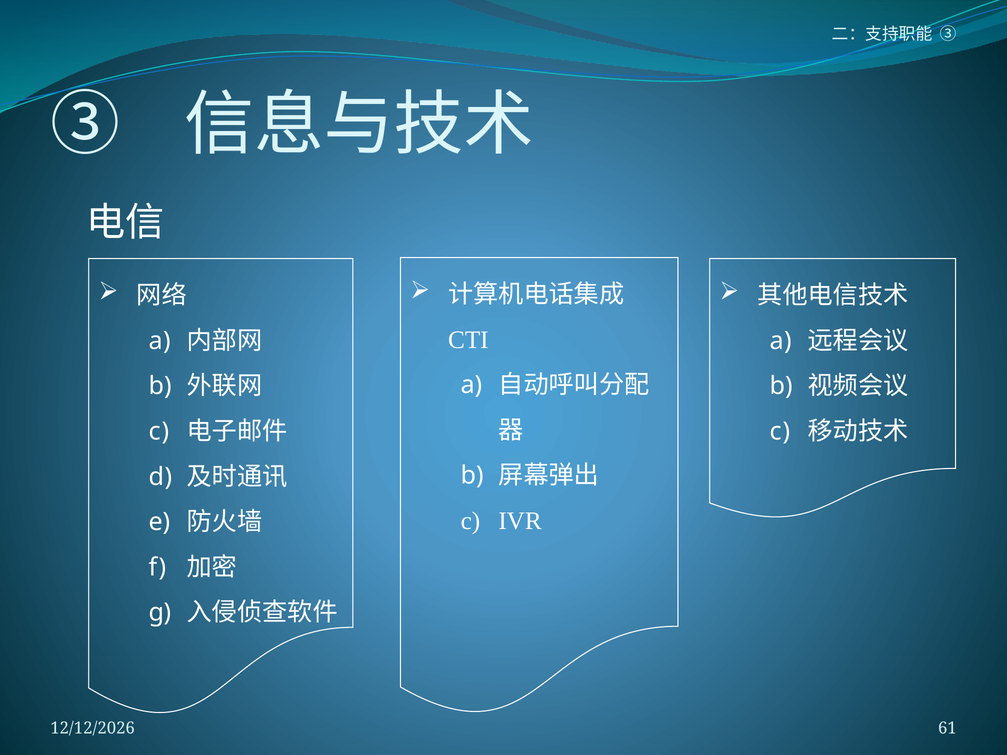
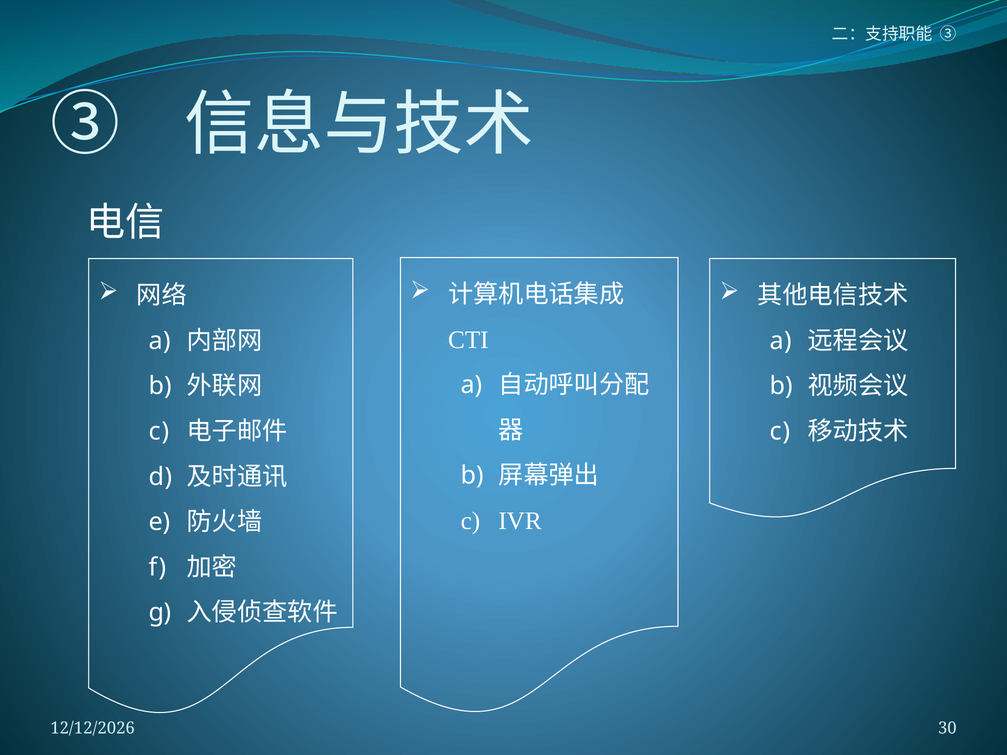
61: 61 -> 30
